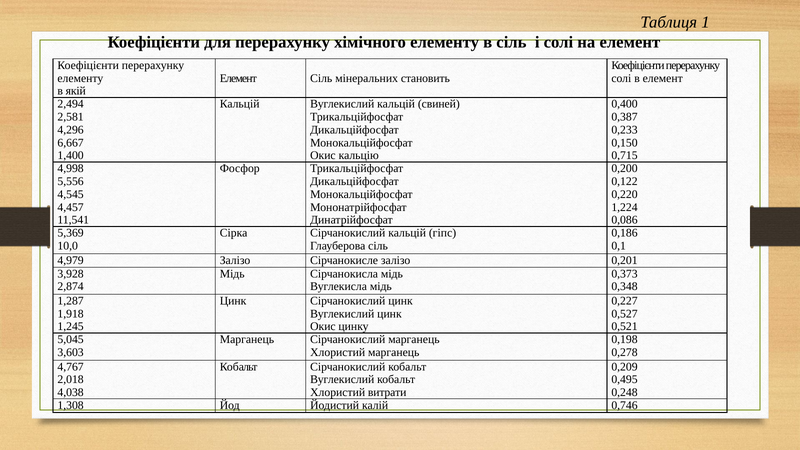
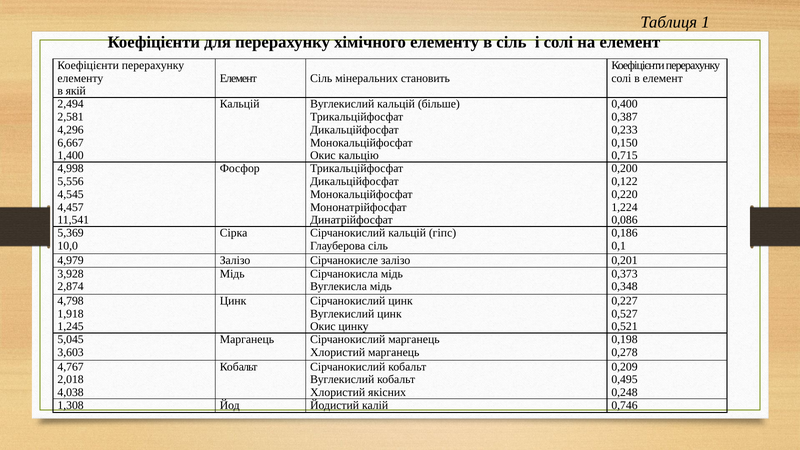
свиней: свиней -> більше
1,287: 1,287 -> 4,798
витрати: витрати -> якісних
